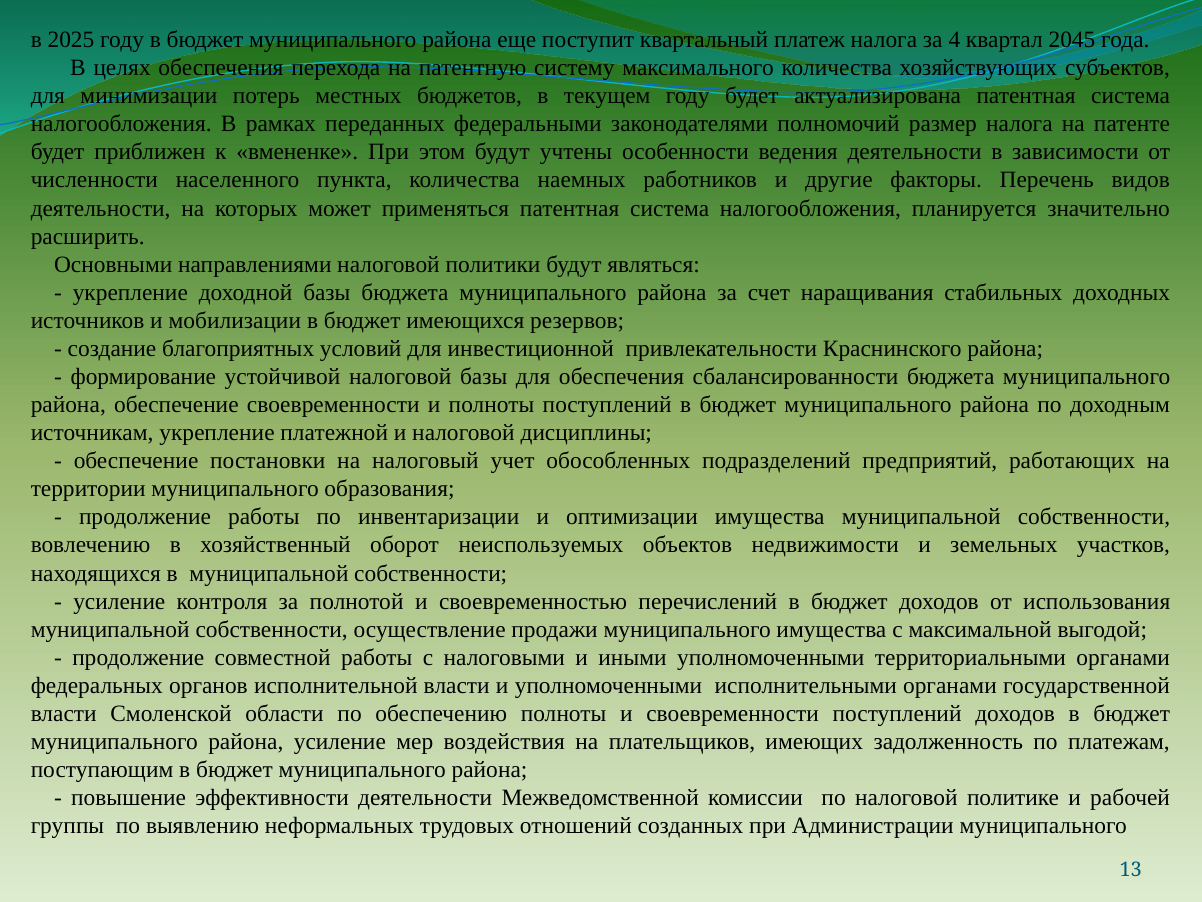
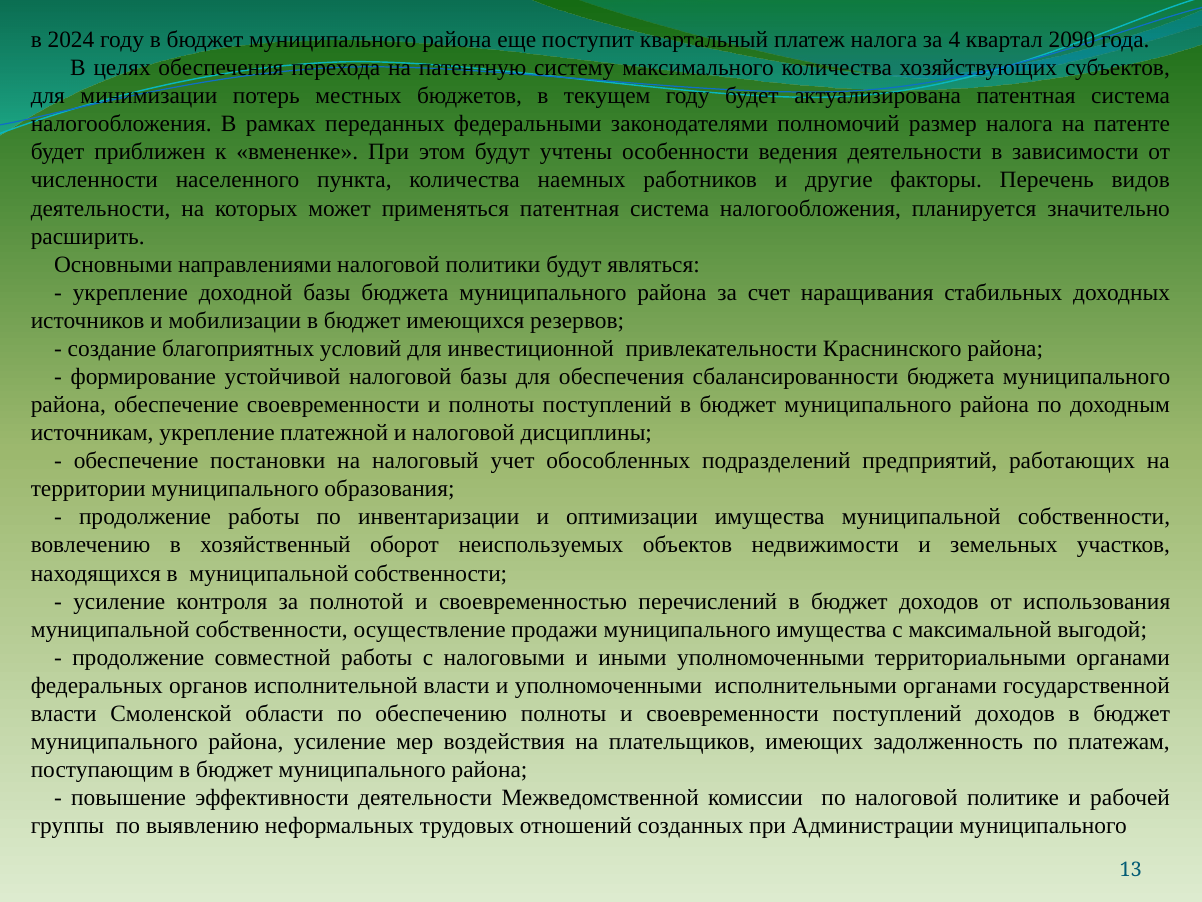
2025: 2025 -> 2024
2045: 2045 -> 2090
